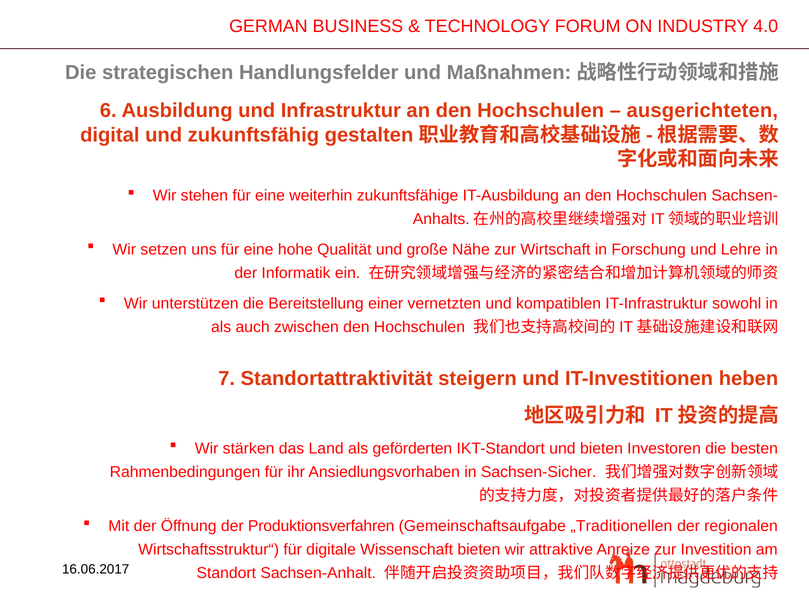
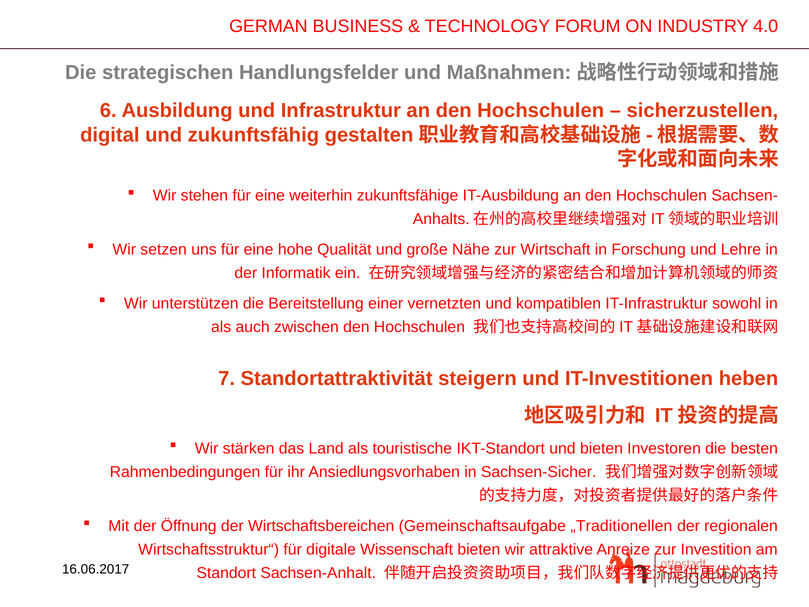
ausgerichteten: ausgerichteten -> sicherzustellen
geförderten: geförderten -> touristische
Produktionsverfahren: Produktionsverfahren -> Wirtschaftsbereichen
